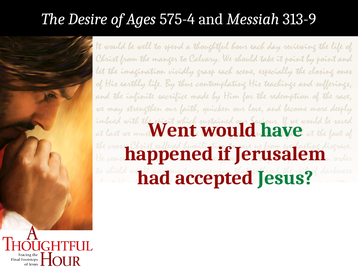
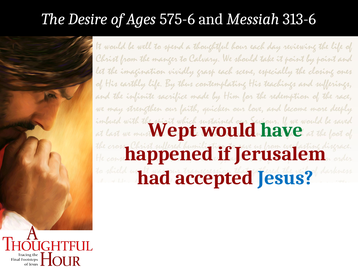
575-4: 575-4 -> 575-6
313-9: 313-9 -> 313-6
Went: Went -> Wept
Jesus colour: green -> blue
